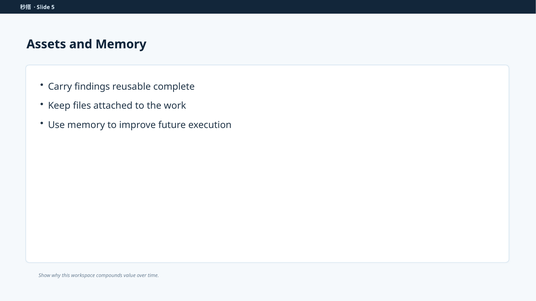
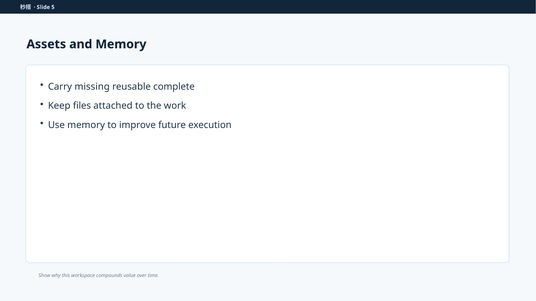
findings: findings -> missing
